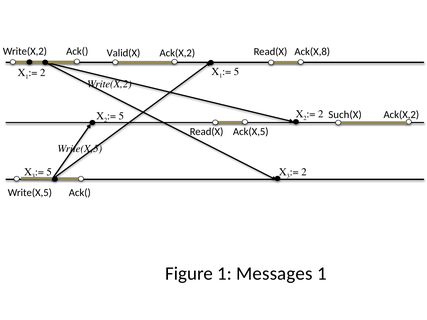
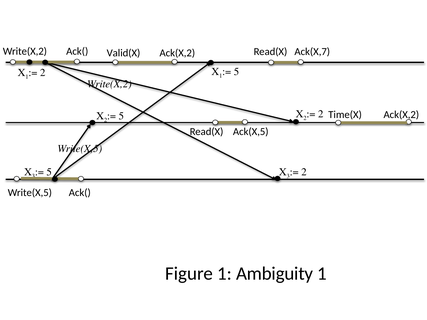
Ack(X,8: Ack(X,8 -> Ack(X,7
Such(X: Such(X -> Time(X
Messages: Messages -> Ambiguity
